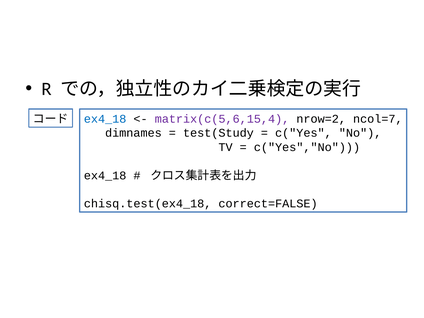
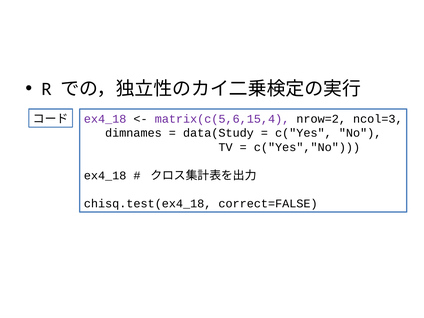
ex4_18 at (105, 119) colour: blue -> purple
ncol=7: ncol=7 -> ncol=3
test(Study: test(Study -> data(Study
